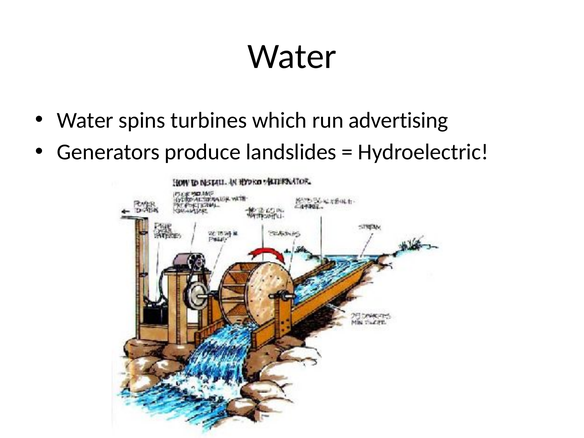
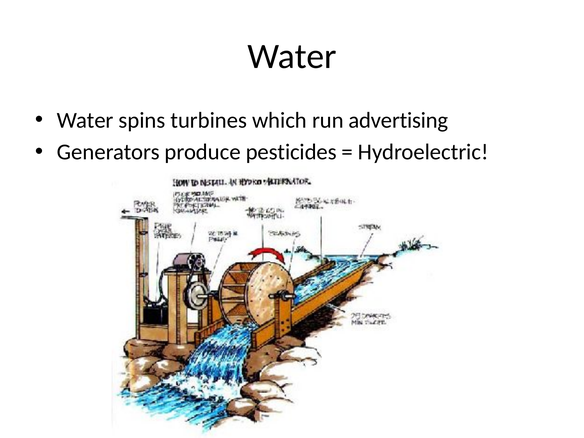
landslides: landslides -> pesticides
